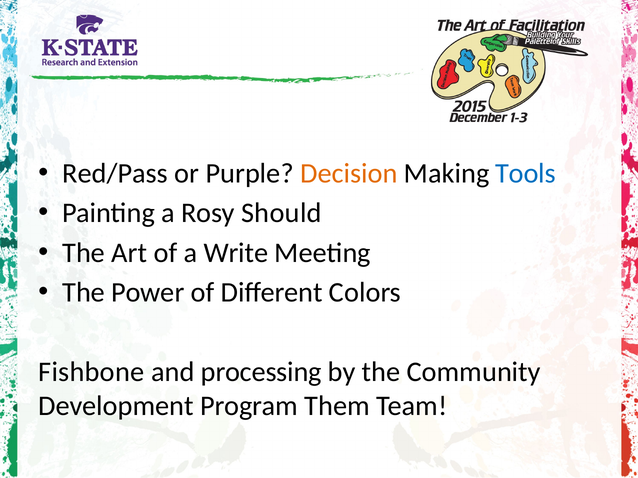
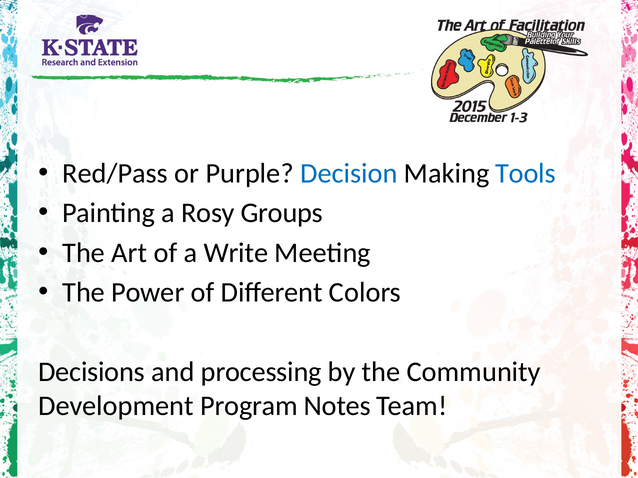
Decision colour: orange -> blue
Should: Should -> Groups
Fishbone: Fishbone -> Decisions
Them: Them -> Notes
